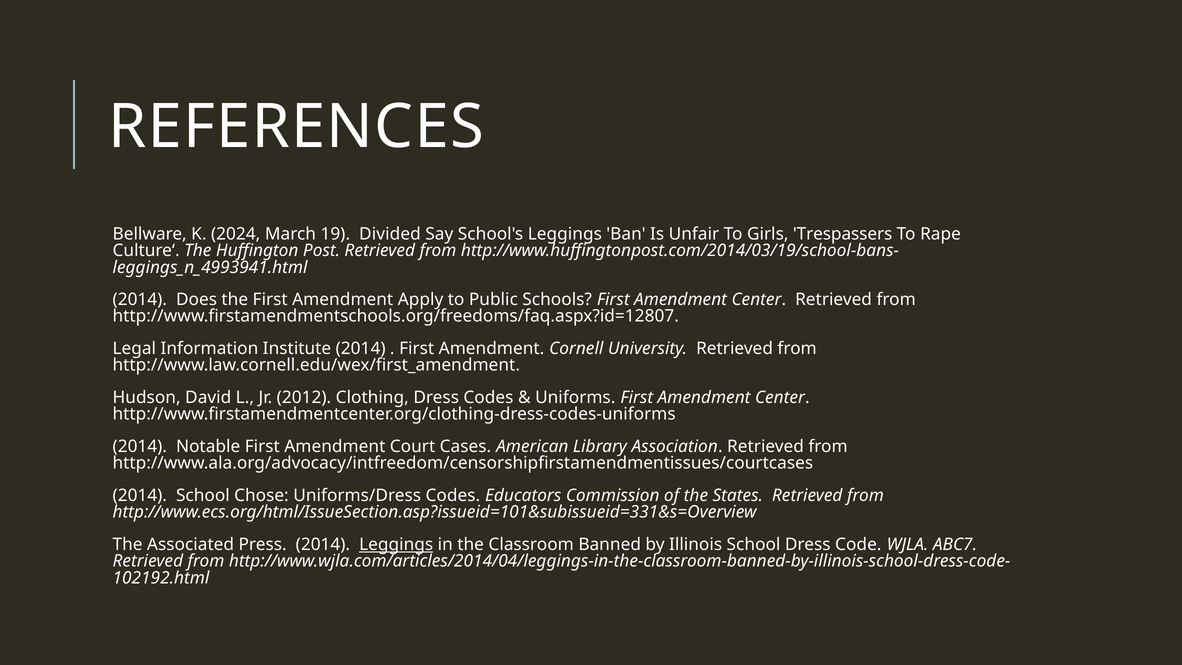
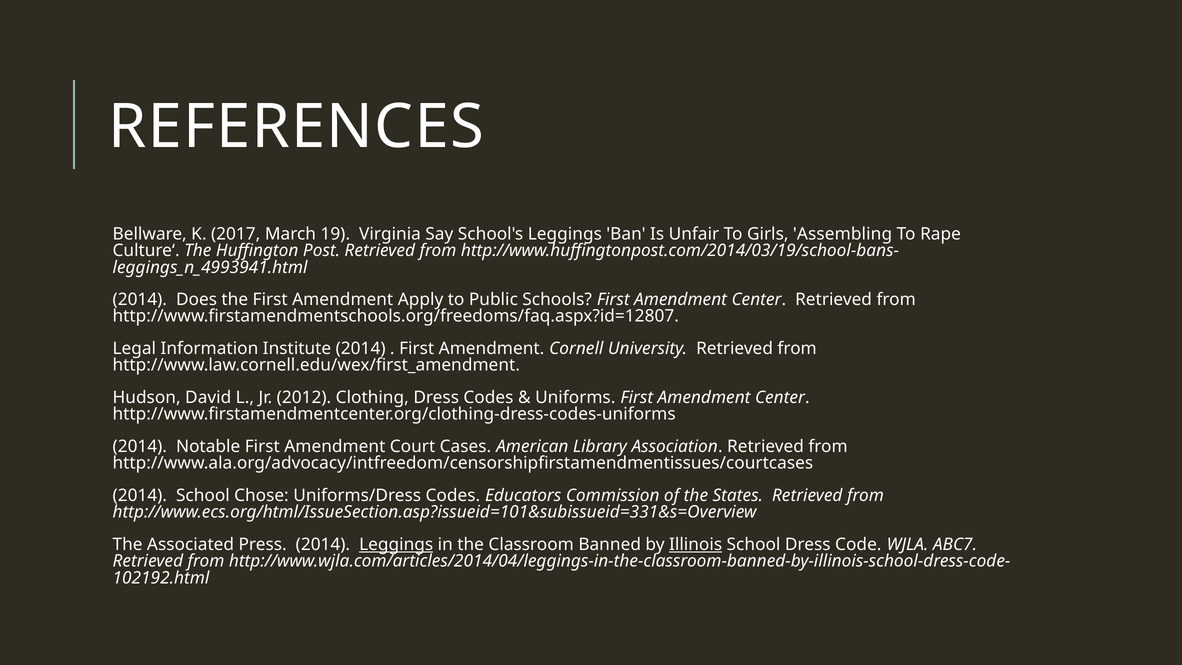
2024: 2024 -> 2017
Divided: Divided -> Virginia
Trespassers: Trespassers -> Assembling
Illinois underline: none -> present
